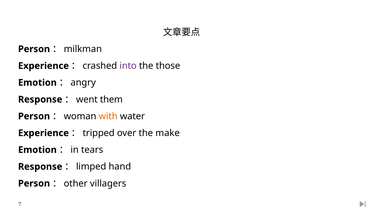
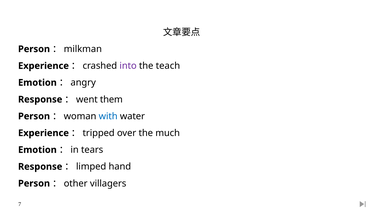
those: those -> teach
with colour: orange -> blue
make: make -> much
